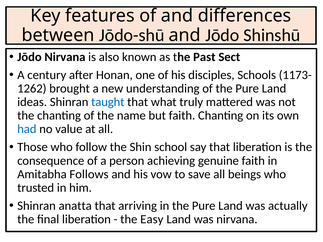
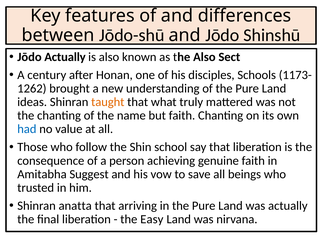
Jōdo Nirvana: Nirvana -> Actually
the Past: Past -> Also
taught colour: blue -> orange
Follows: Follows -> Suggest
